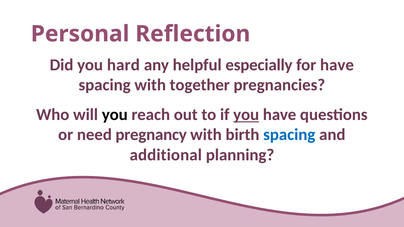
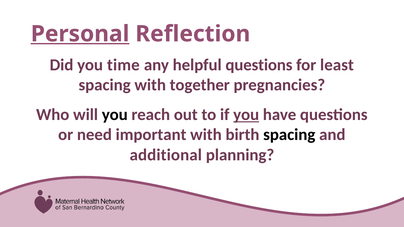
Personal underline: none -> present
hard: hard -> time
helpful especially: especially -> questions
for have: have -> least
pregnancy: pregnancy -> important
spacing at (289, 135) colour: blue -> black
